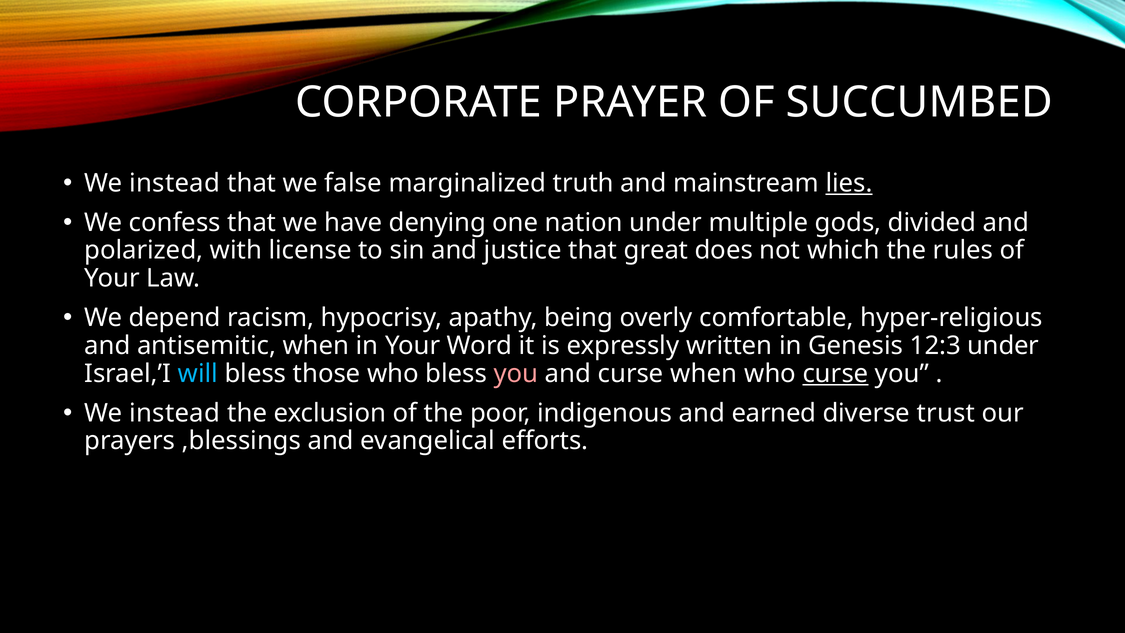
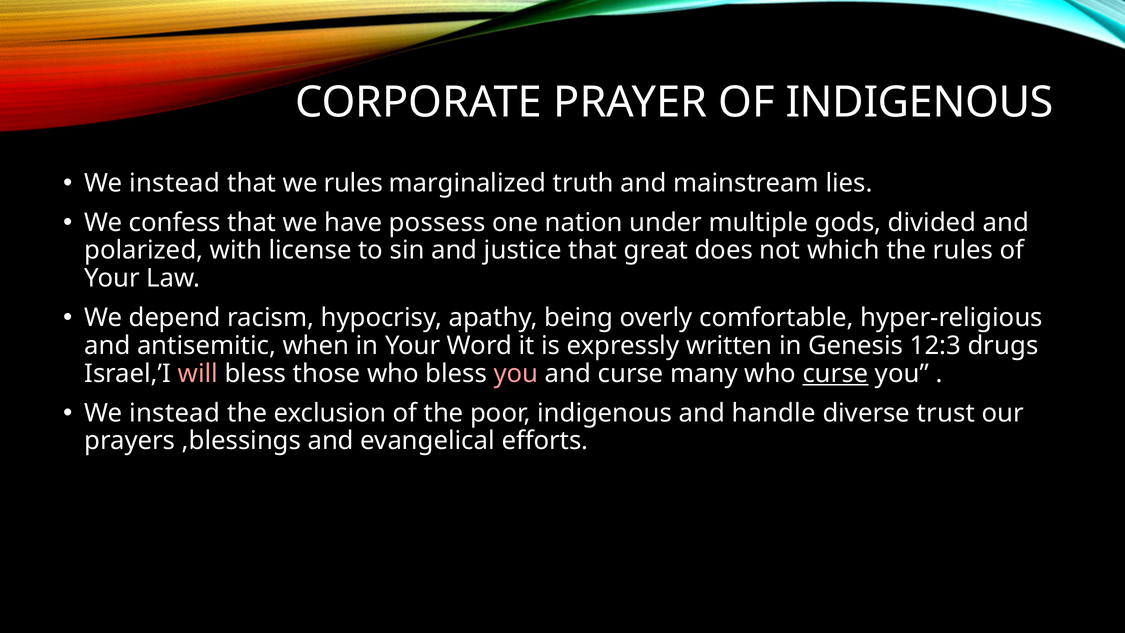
OF SUCCUMBED: SUCCUMBED -> INDIGENOUS
we false: false -> rules
lies underline: present -> none
denying: denying -> possess
12:3 under: under -> drugs
will colour: light blue -> pink
curse when: when -> many
earned: earned -> handle
